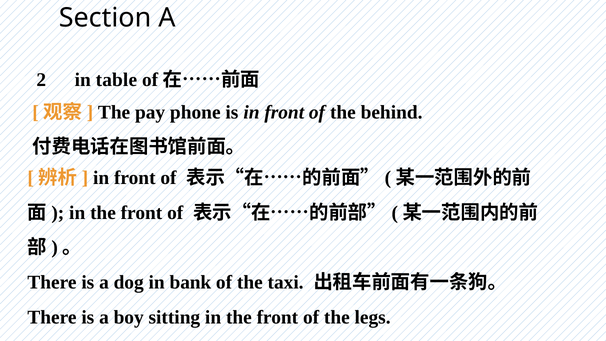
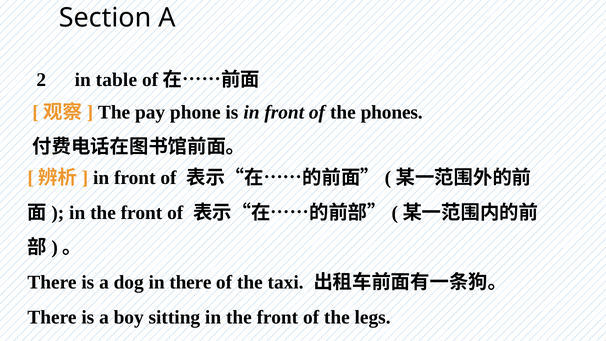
behind: behind -> phones
in bank: bank -> there
